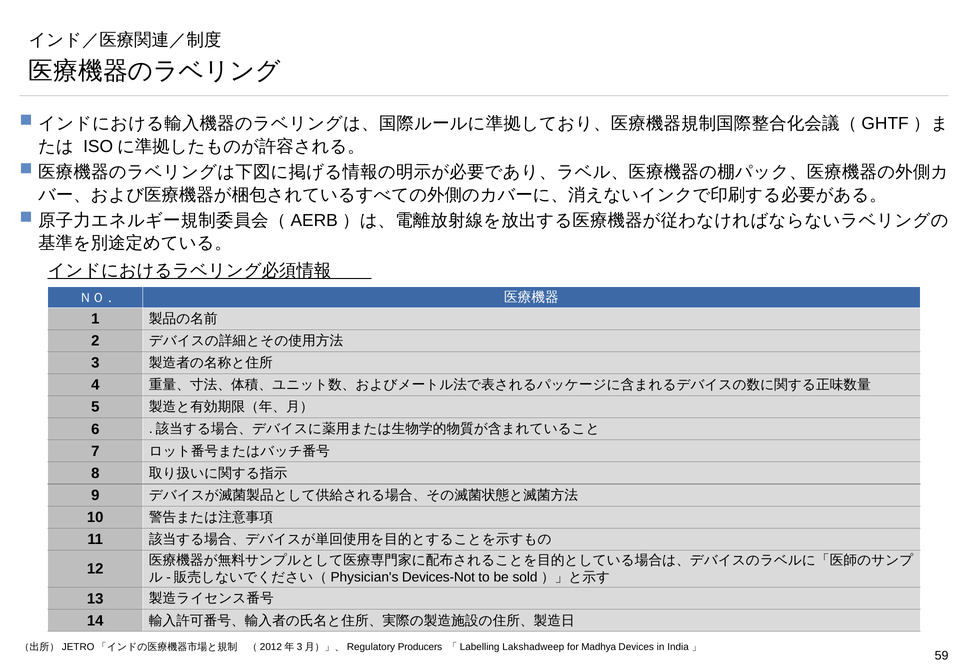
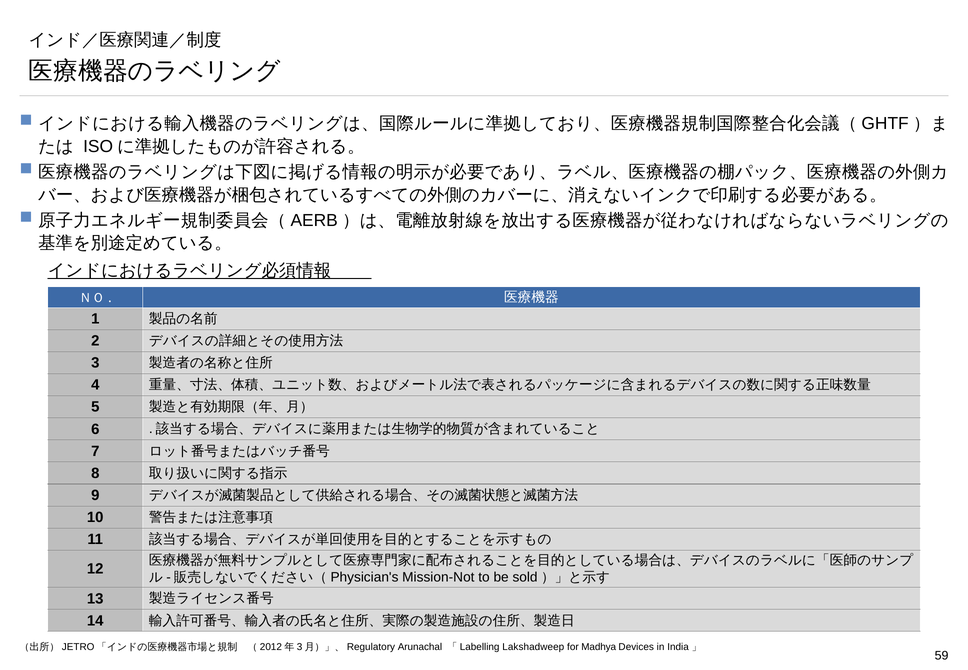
Devices-Not: Devices-Not -> Mission-Not
Producers: Producers -> Arunachal
